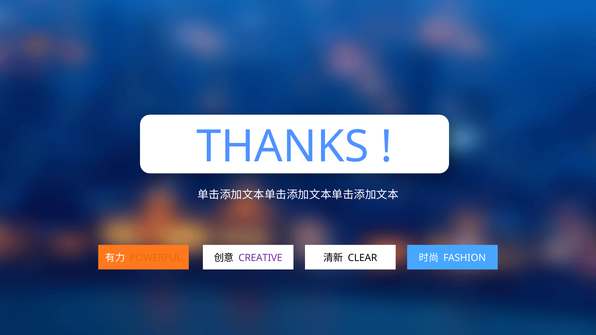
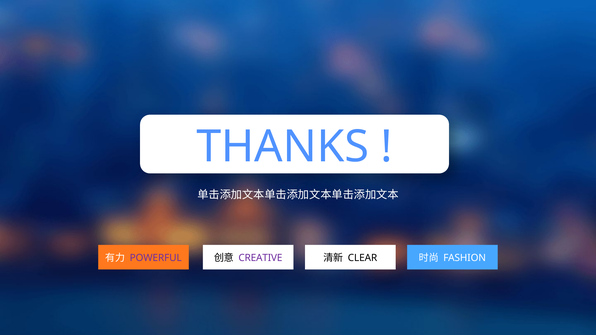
POWERFUL colour: orange -> purple
